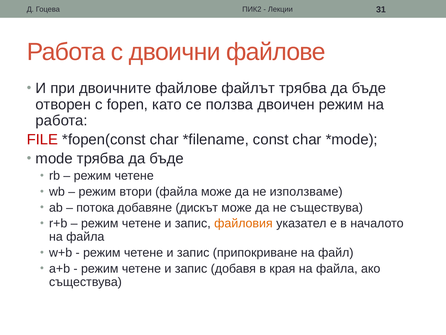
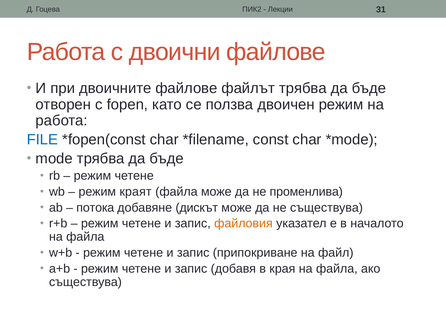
FILE colour: red -> blue
втори: втори -> краят
използваме: използваме -> променлива
